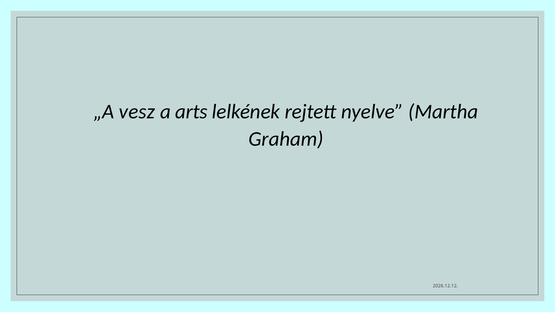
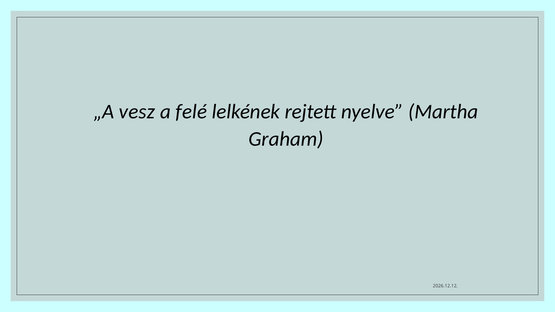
arts: arts -> felé
